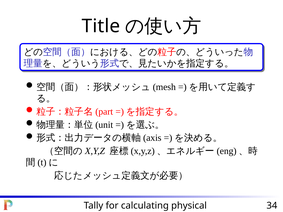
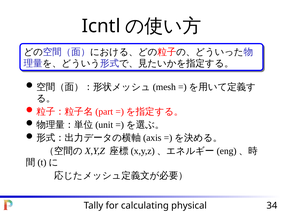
Title: Title -> Icntl
